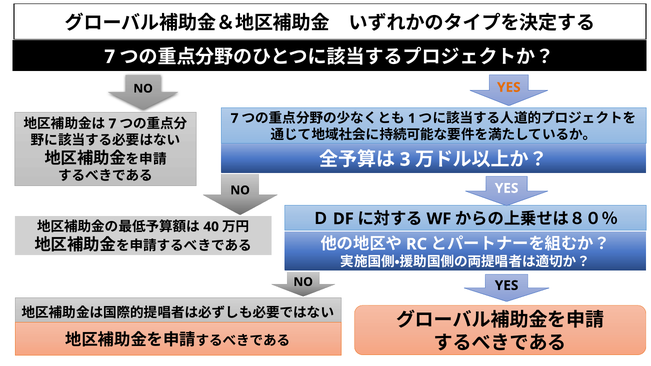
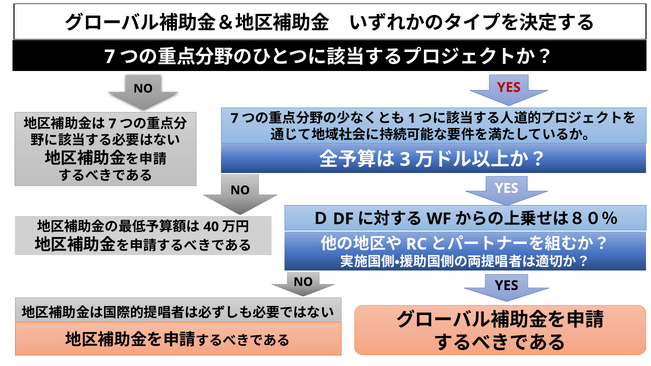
YES at (509, 87) colour: orange -> red
